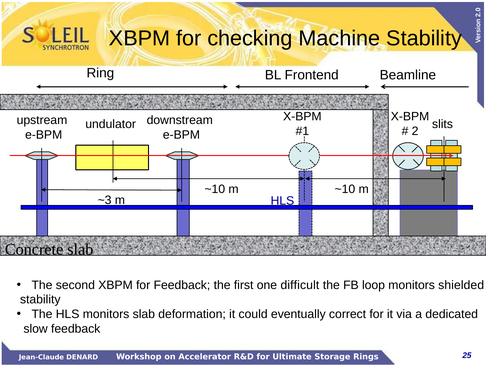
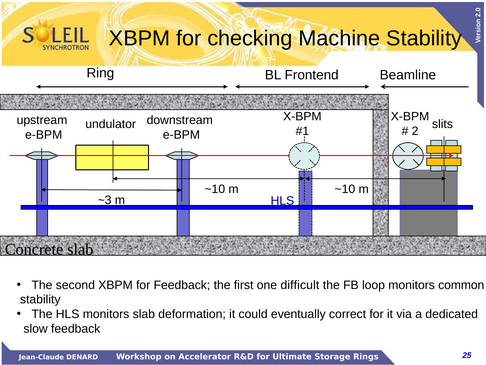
shielded: shielded -> common
